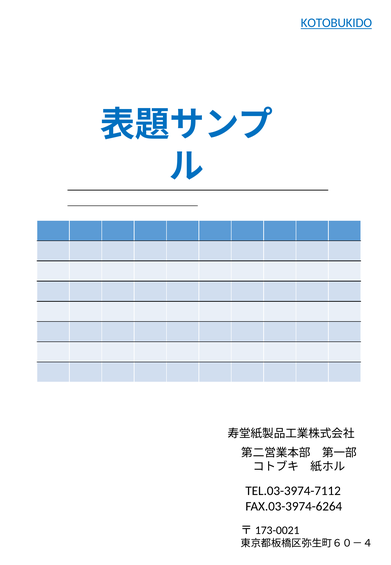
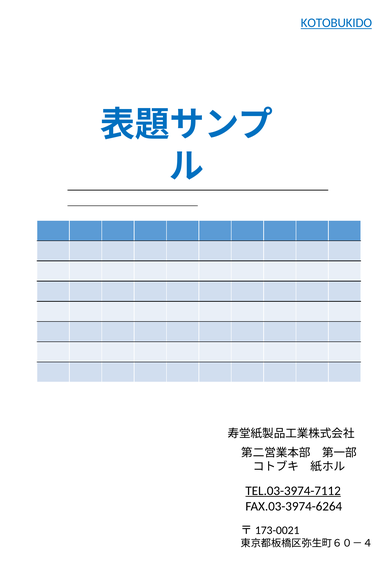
TEL.03-3974-7112 underline: none -> present
